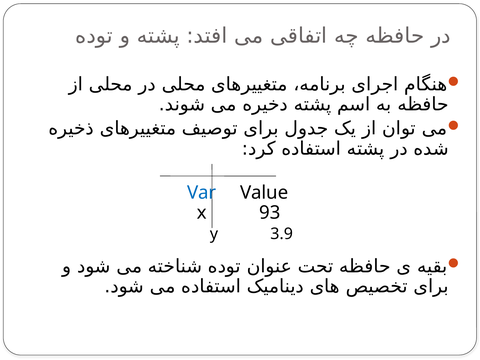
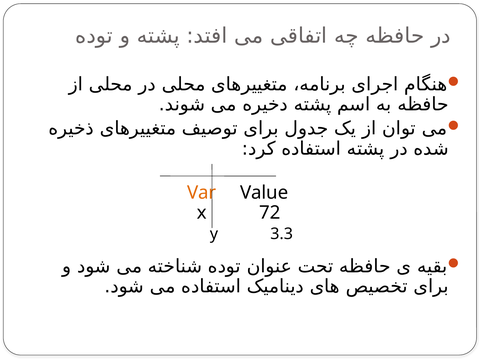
Var colour: blue -> orange
93: 93 -> 72
3.9: 3.9 -> 3.3
